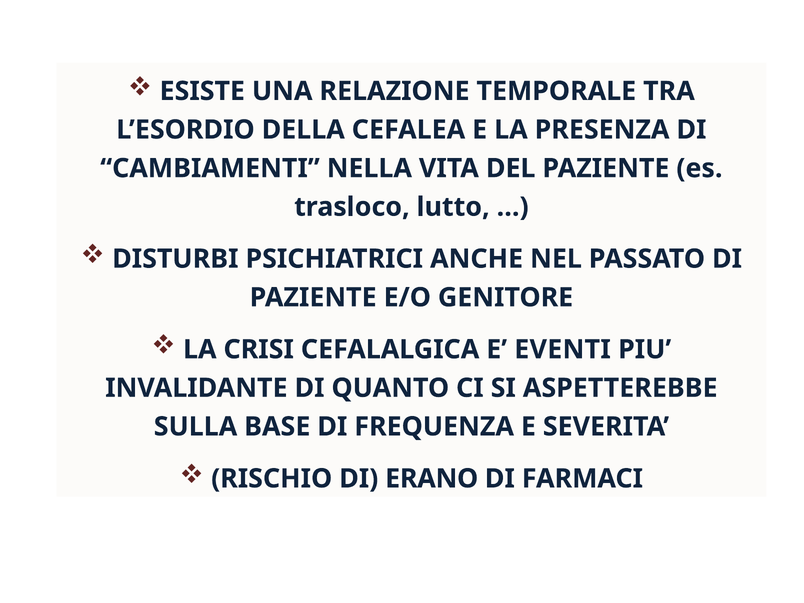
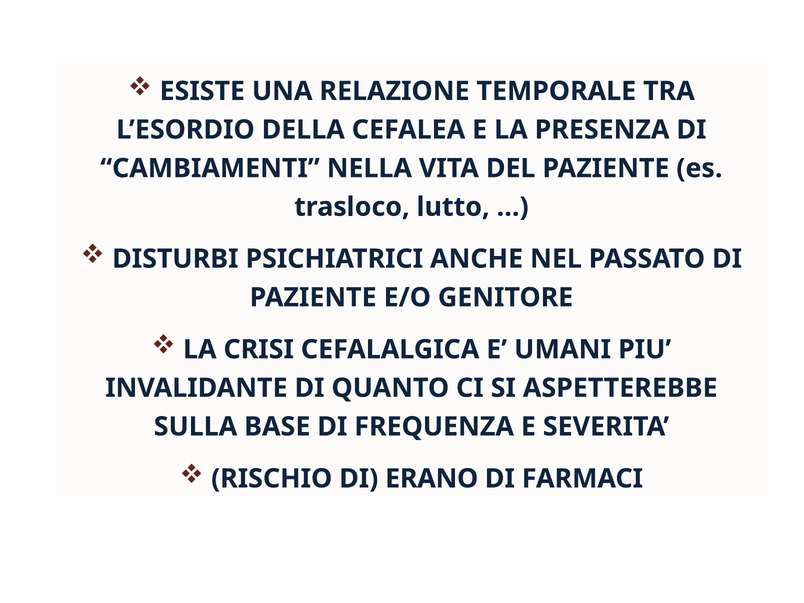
EVENTI: EVENTI -> UMANI
